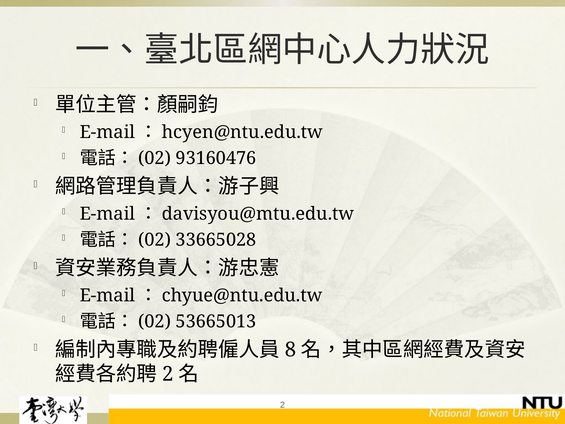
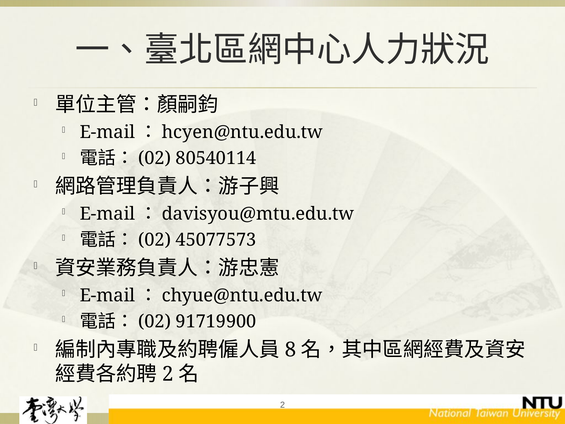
93160476: 93160476 -> 80540114
33665028: 33665028 -> 45077573
53665013: 53665013 -> 91719900
